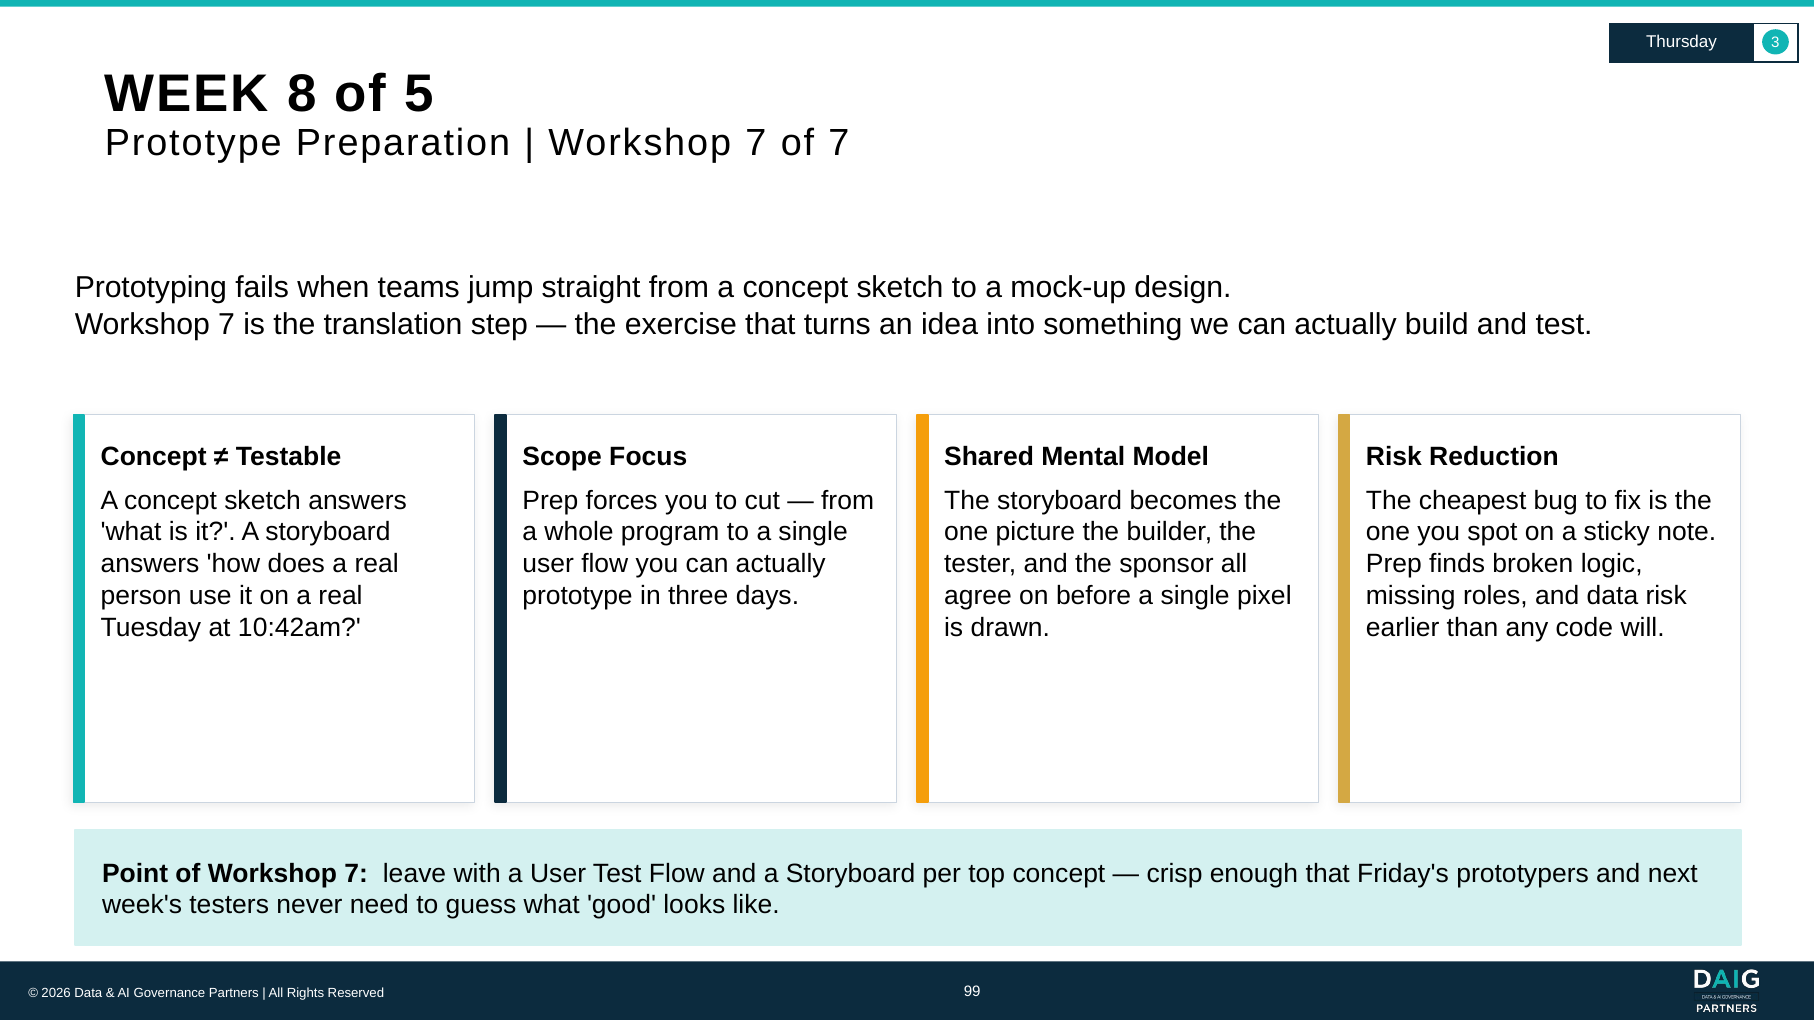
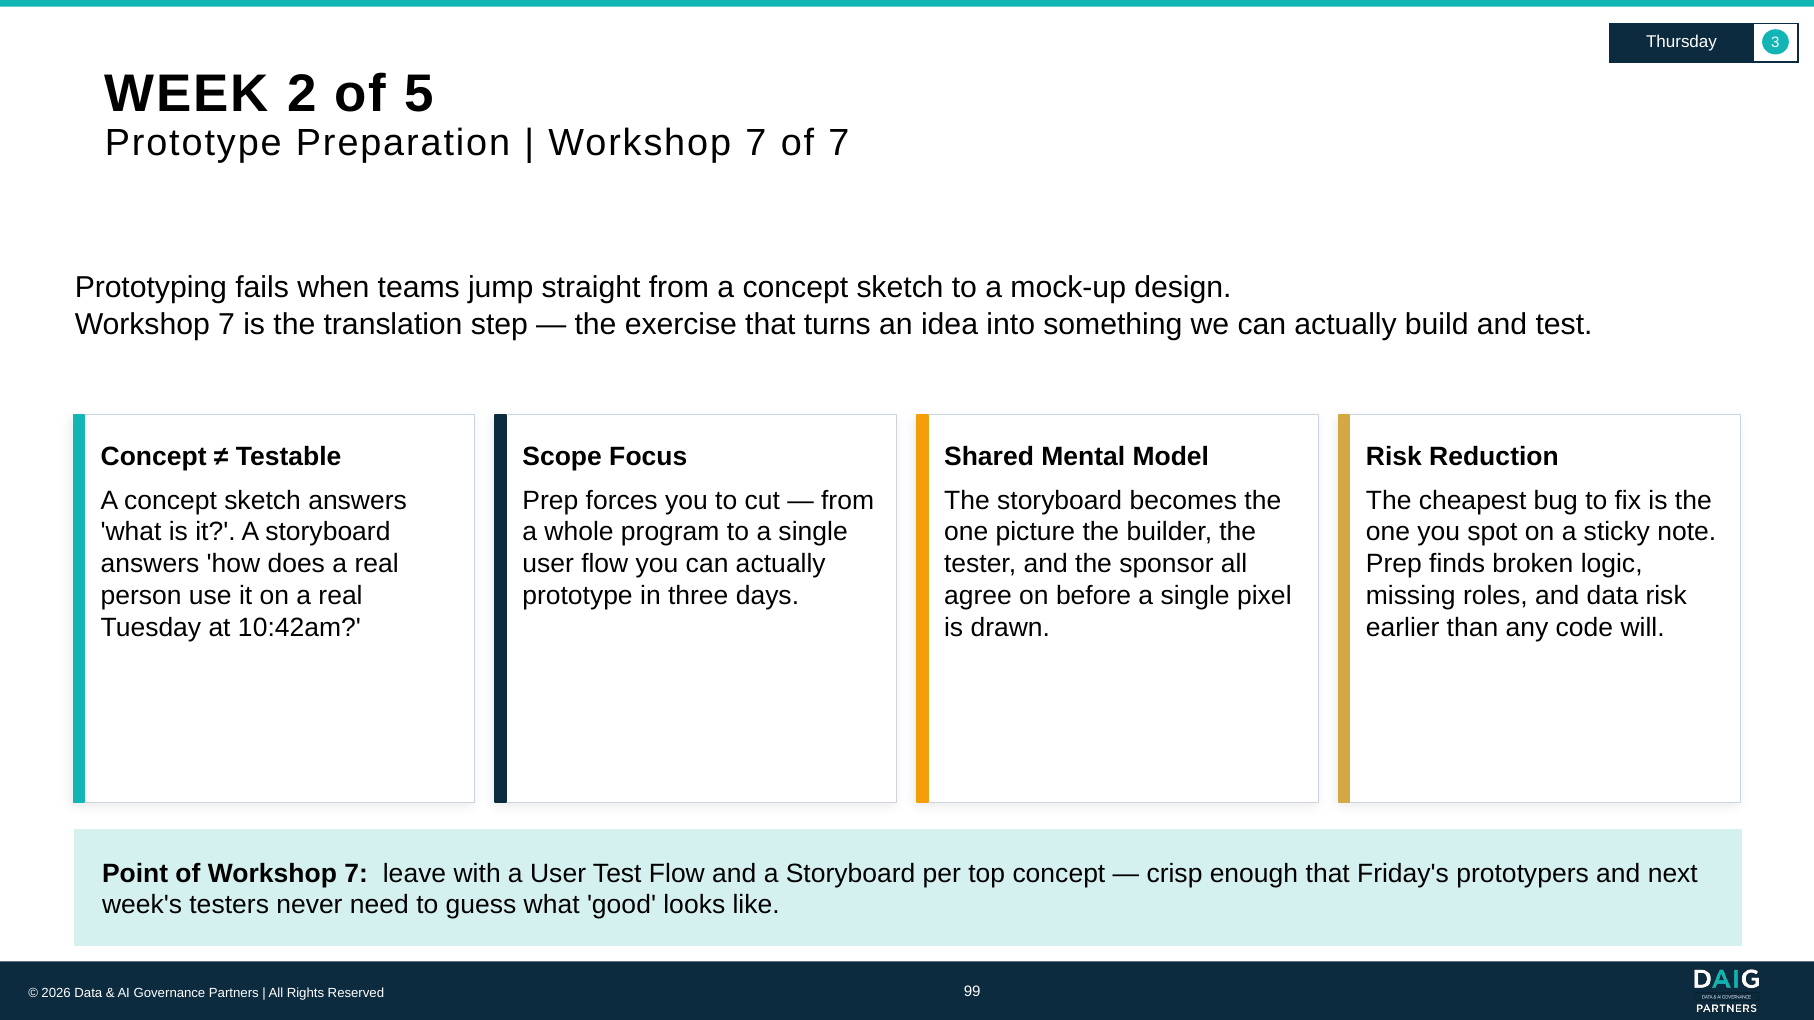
8: 8 -> 2
